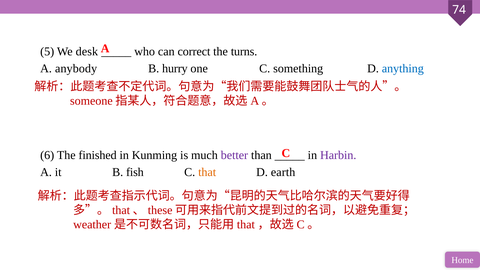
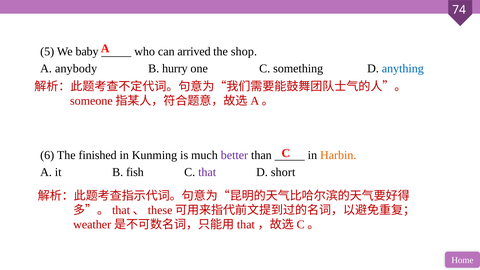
desk: desk -> baby
correct: correct -> arrived
turns: turns -> shop
Harbin colour: purple -> orange
that colour: orange -> purple
earth: earth -> short
